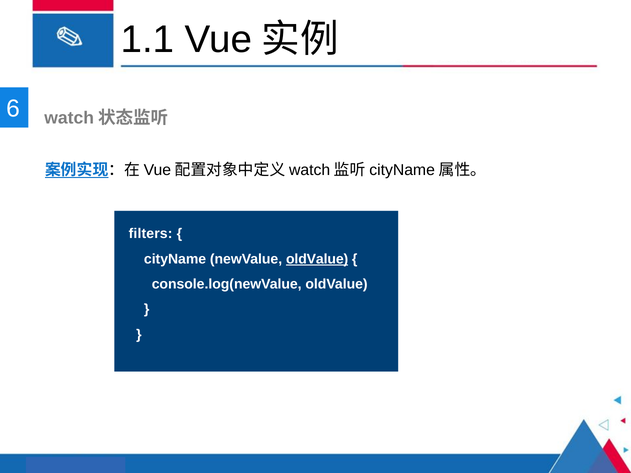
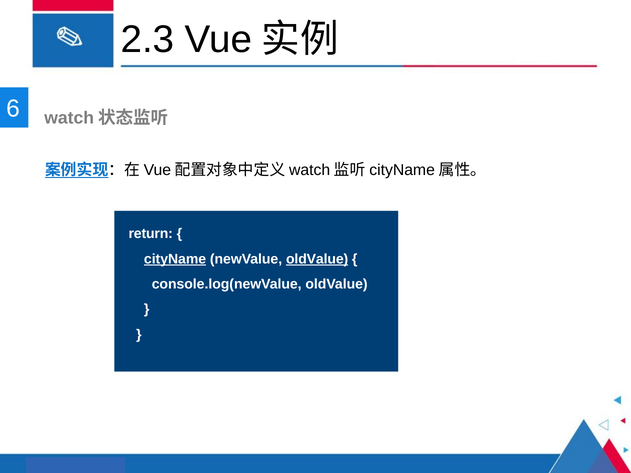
1.1: 1.1 -> 2.3
filters: filters -> return
cityName underline: none -> present
